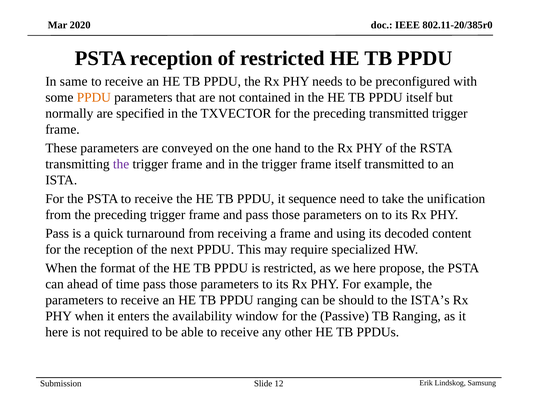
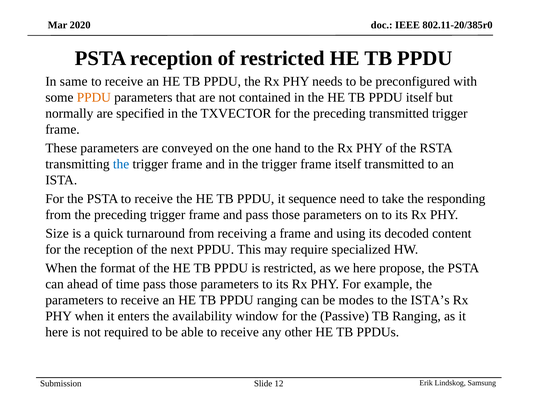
the at (121, 164) colour: purple -> blue
unification: unification -> responding
Pass at (57, 233): Pass -> Size
should: should -> modes
